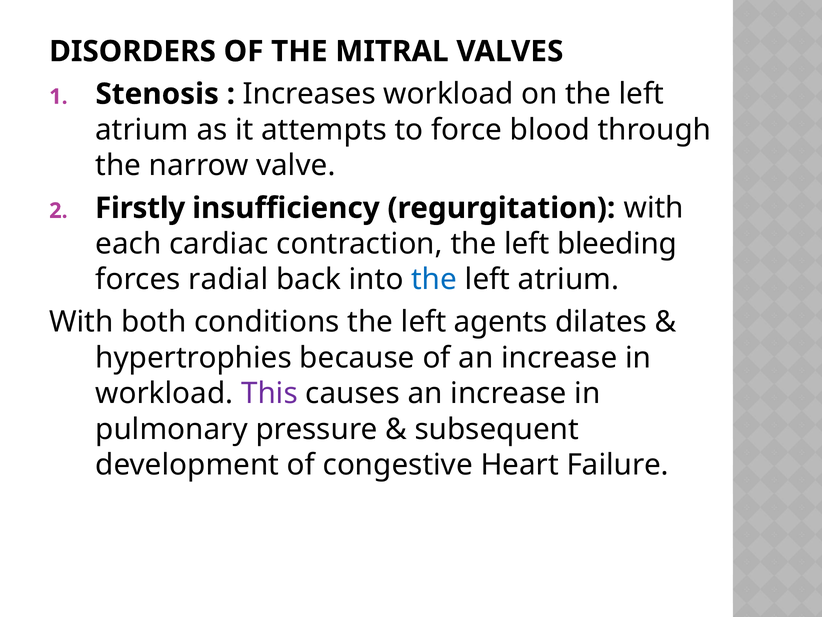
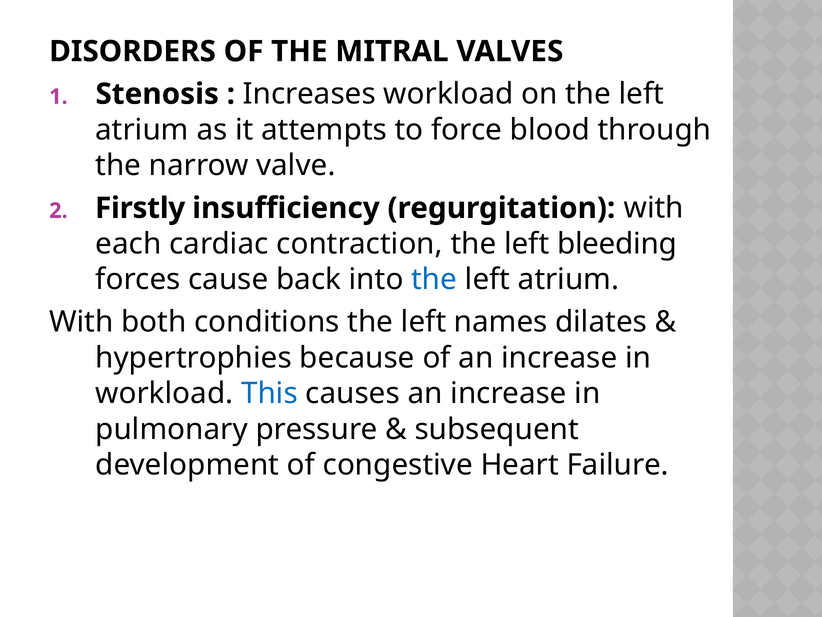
radial: radial -> cause
agents: agents -> names
This colour: purple -> blue
